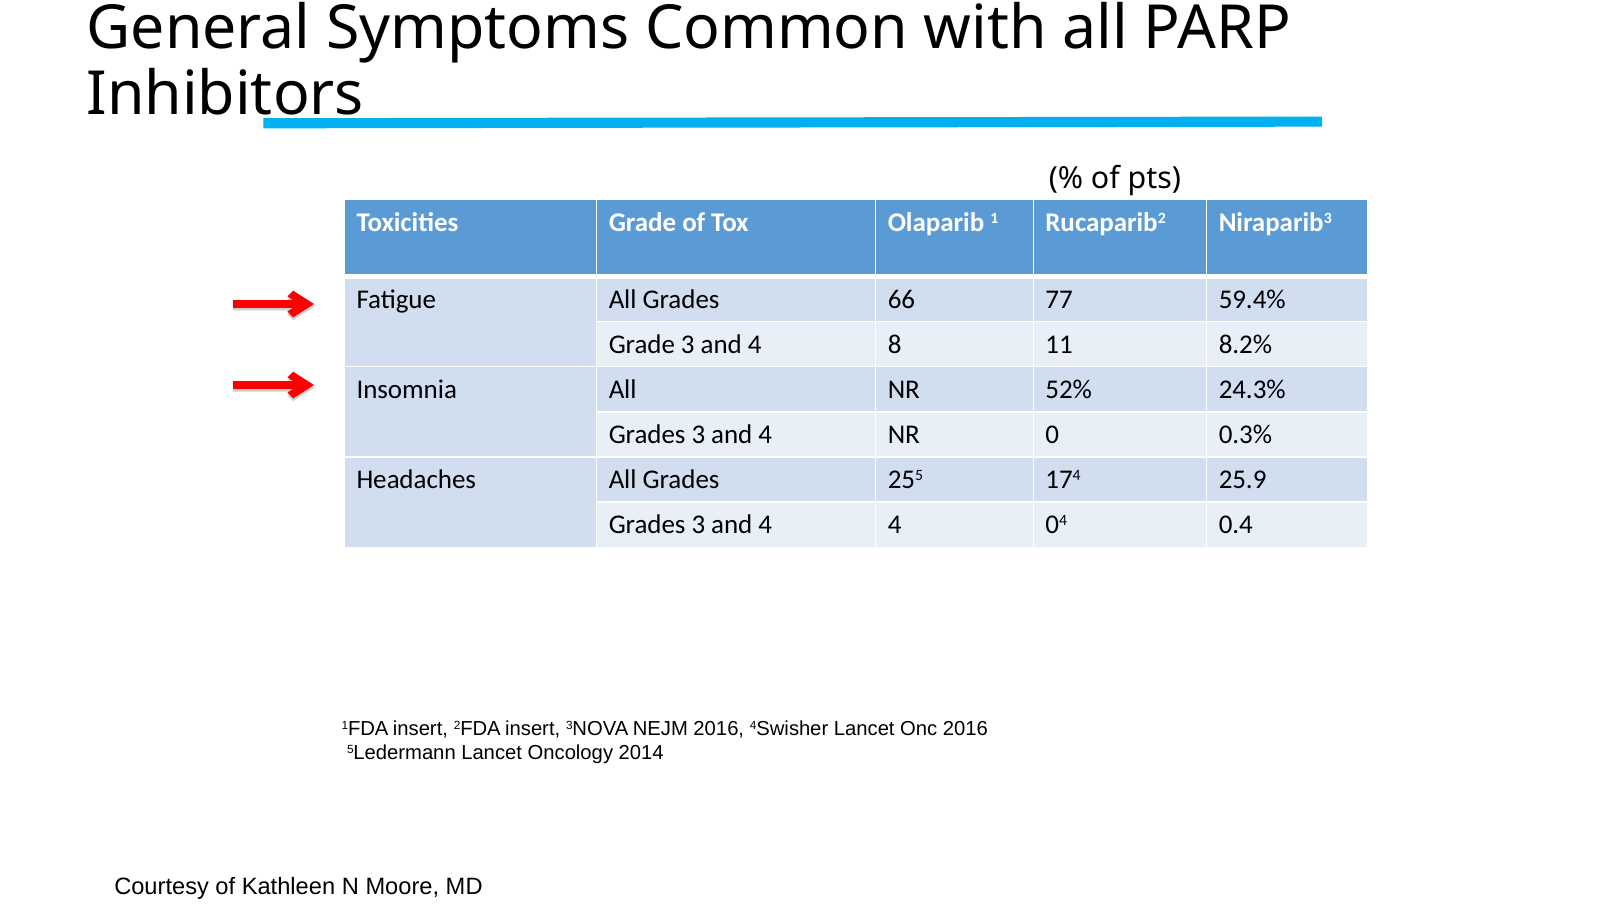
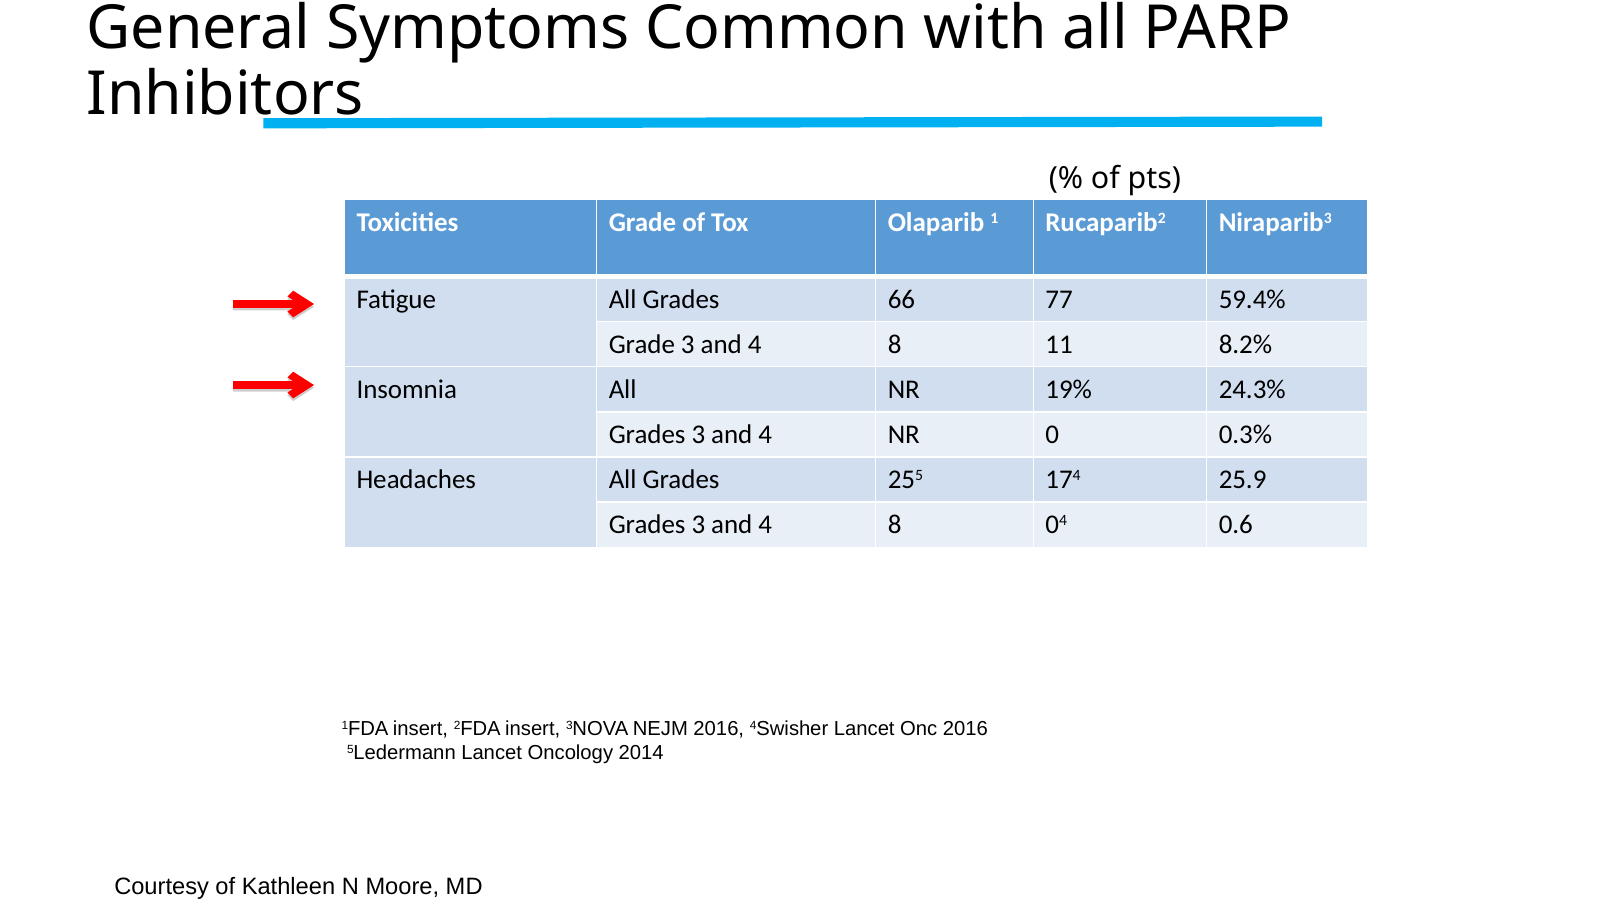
52%: 52% -> 19%
4 at (895, 525): 4 -> 8
0.4: 0.4 -> 0.6
